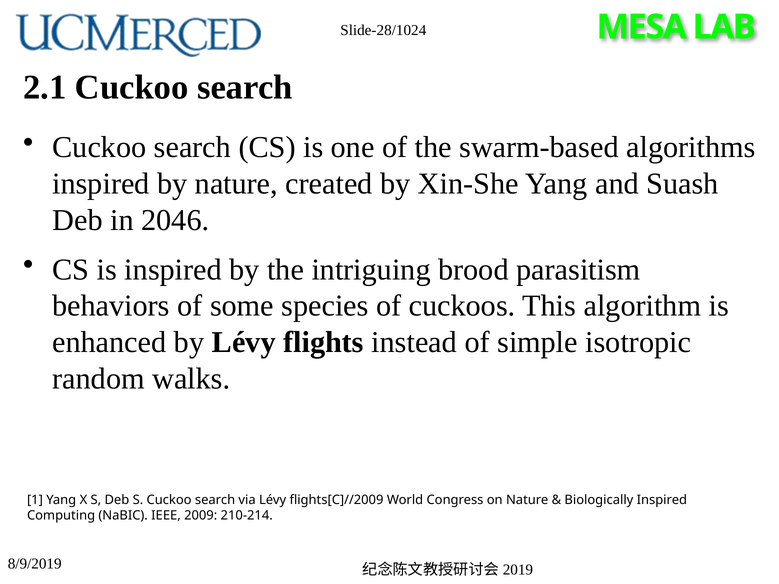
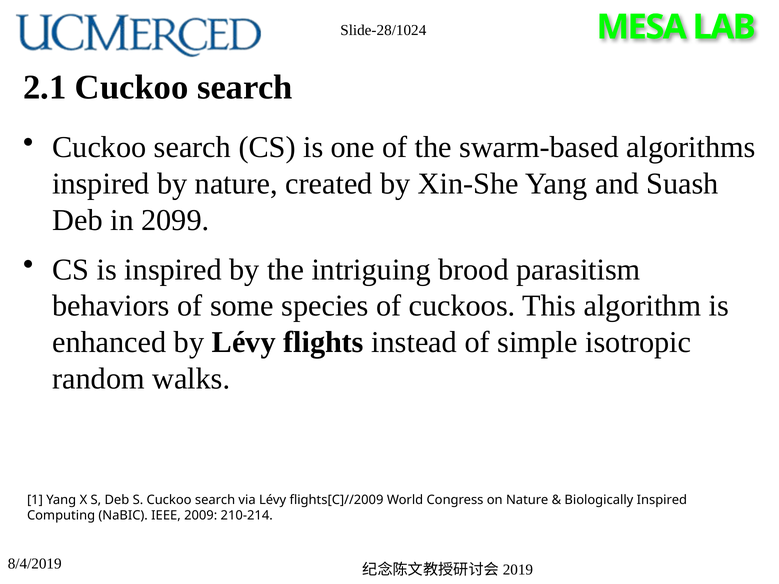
2046: 2046 -> 2099
8/9/2019: 8/9/2019 -> 8/4/2019
